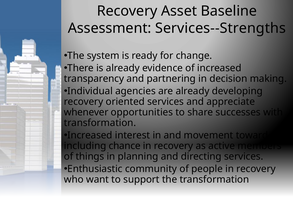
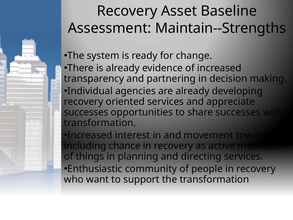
Services--Strengths: Services--Strengths -> Maintain--Strengths
whenever at (86, 112): whenever -> successes
